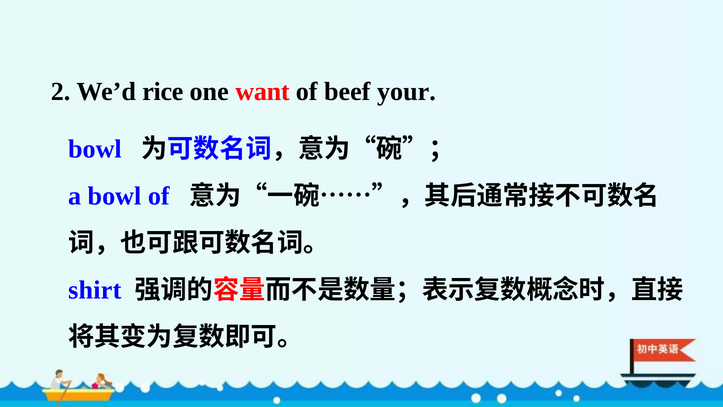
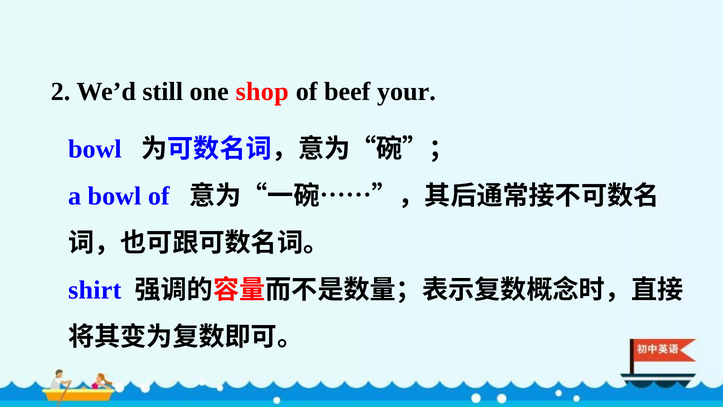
rice: rice -> still
want: want -> shop
